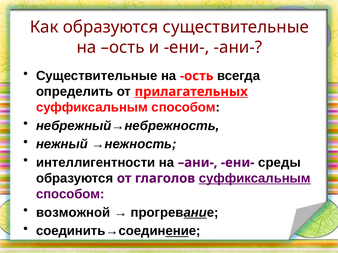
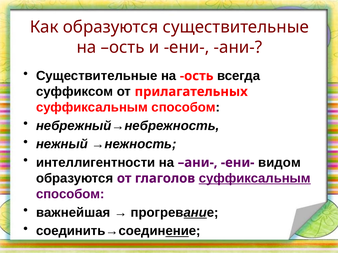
определить: определить -> суффиксом
прилагательных underline: present -> none
среды: среды -> видом
возможной: возможной -> важнейшая
